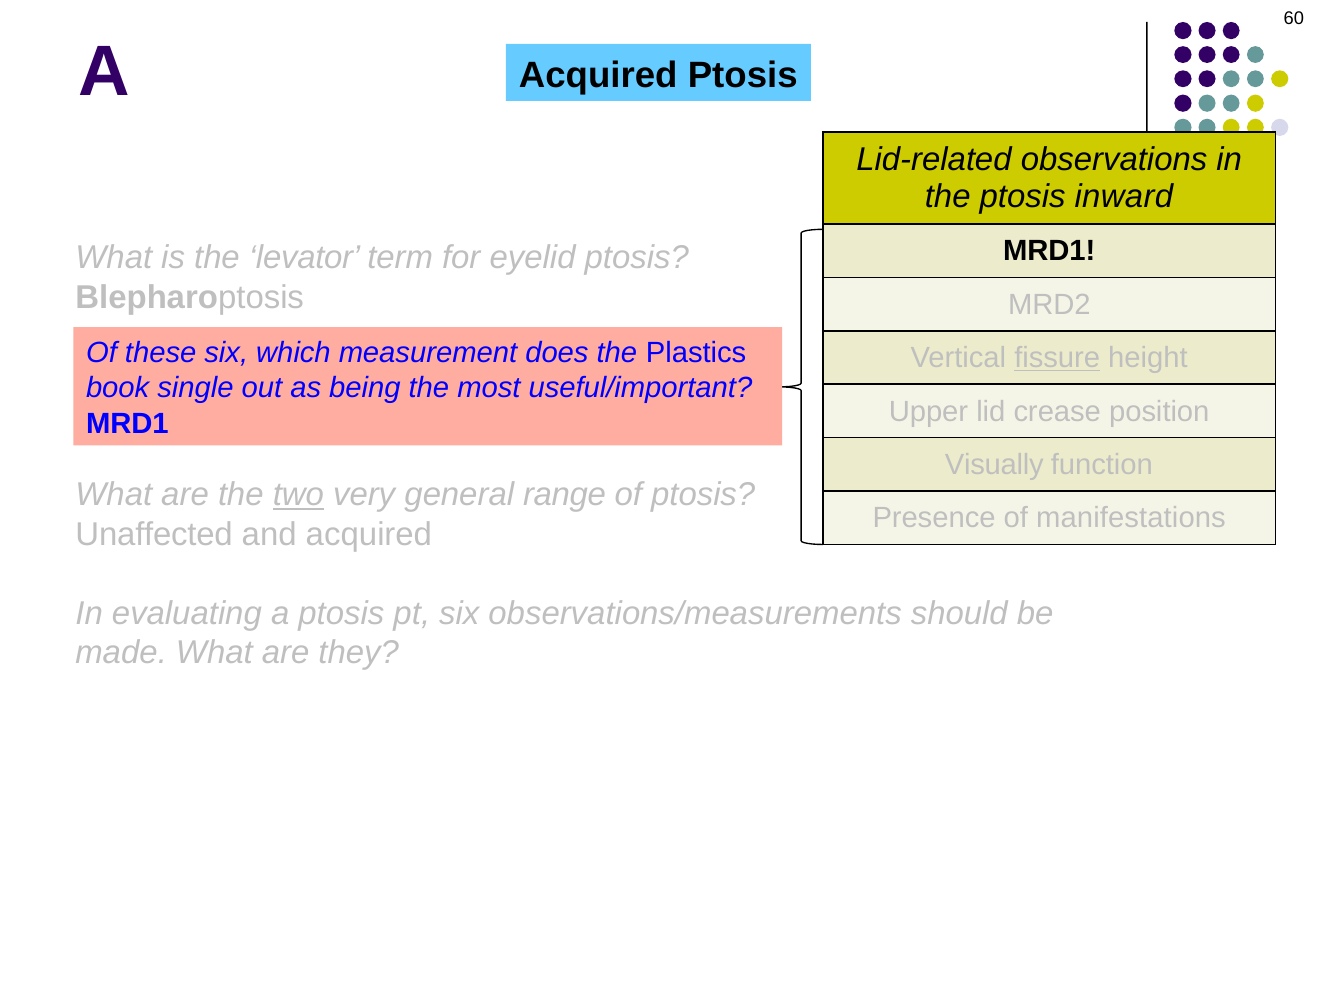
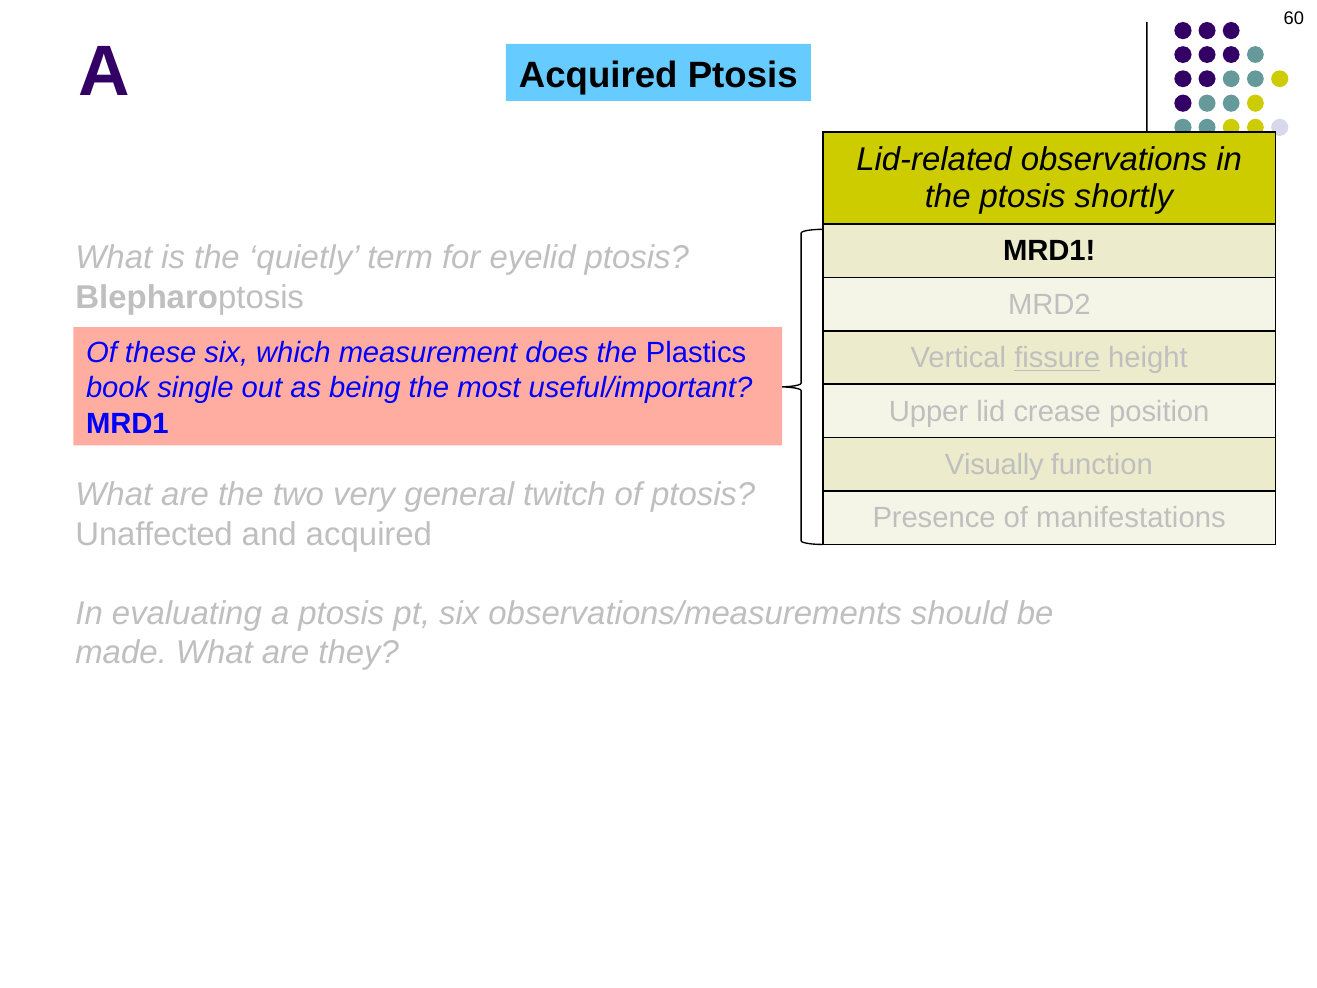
inward: inward -> shortly
levator: levator -> quietly
two underline: present -> none
range: range -> twitch
